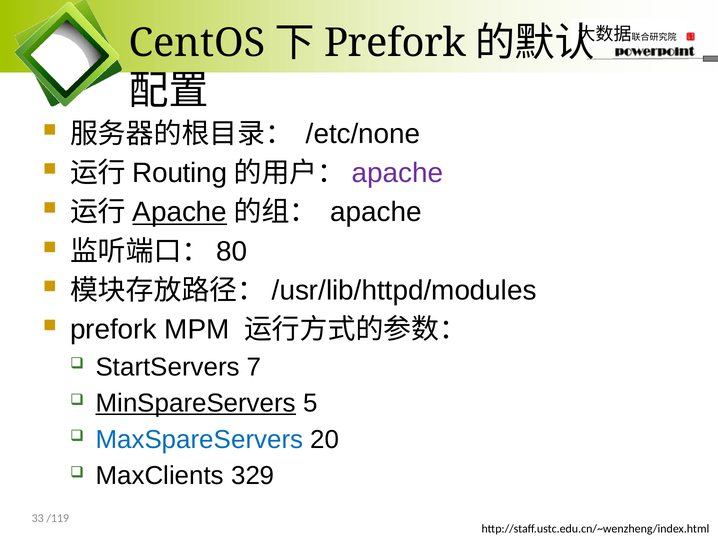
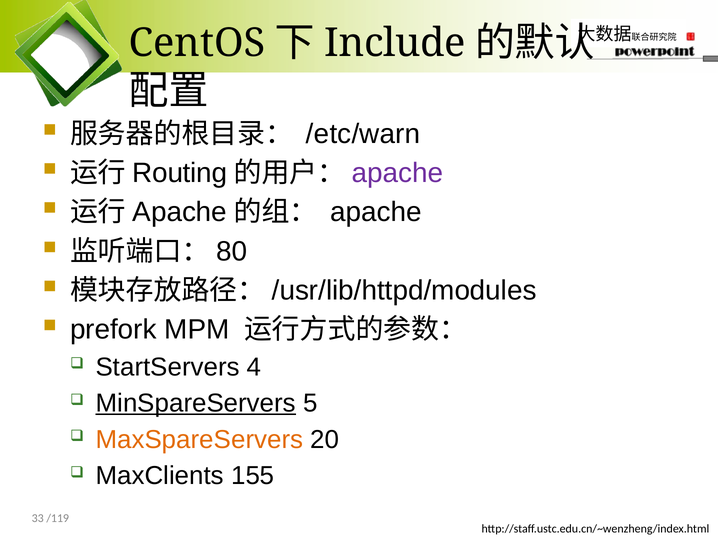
Prefork at (395, 43): Prefork -> Include
/etc/none: /etc/none -> /etc/warn
Apache at (180, 212) underline: present -> none
7: 7 -> 4
MaxSpareServers colour: blue -> orange
329: 329 -> 155
